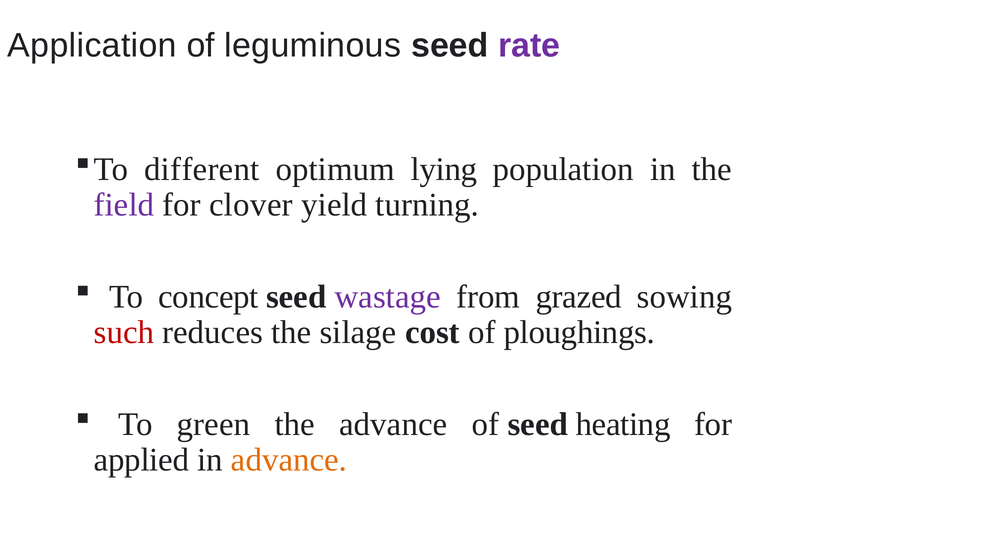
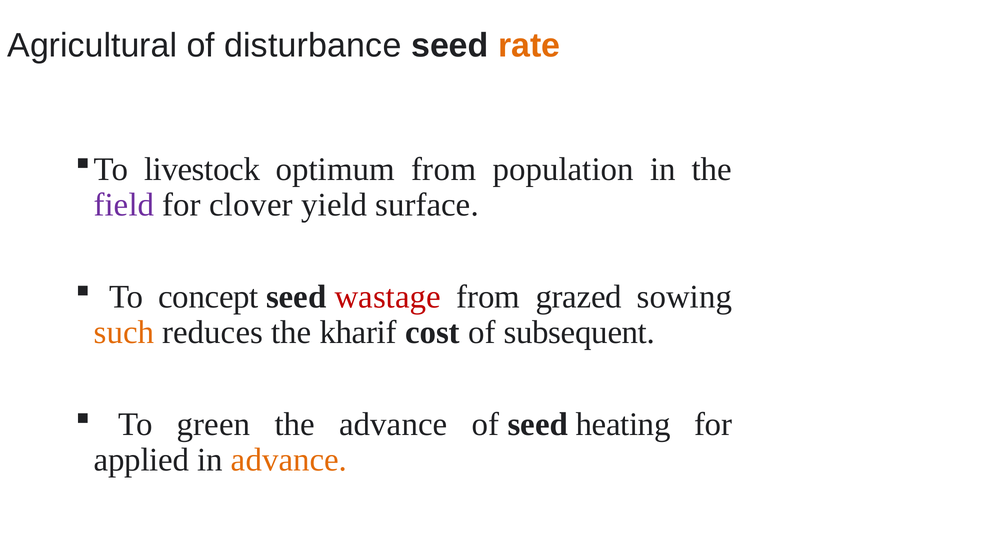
Application: Application -> Agricultural
leguminous: leguminous -> disturbance
rate colour: purple -> orange
different: different -> livestock
optimum lying: lying -> from
turning: turning -> surface
wastage colour: purple -> red
such colour: red -> orange
silage: silage -> kharif
ploughings: ploughings -> subsequent
